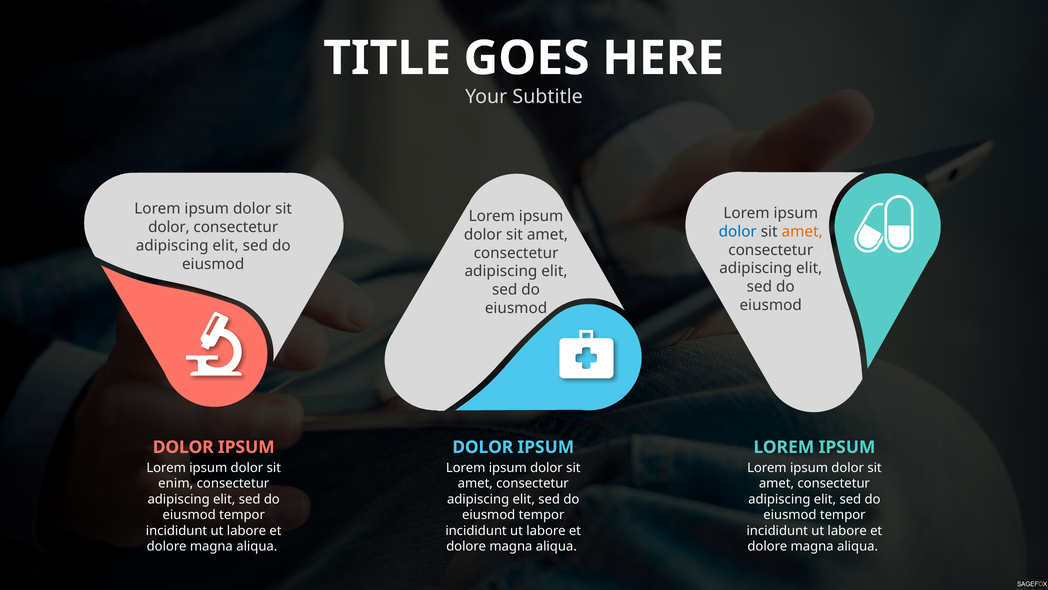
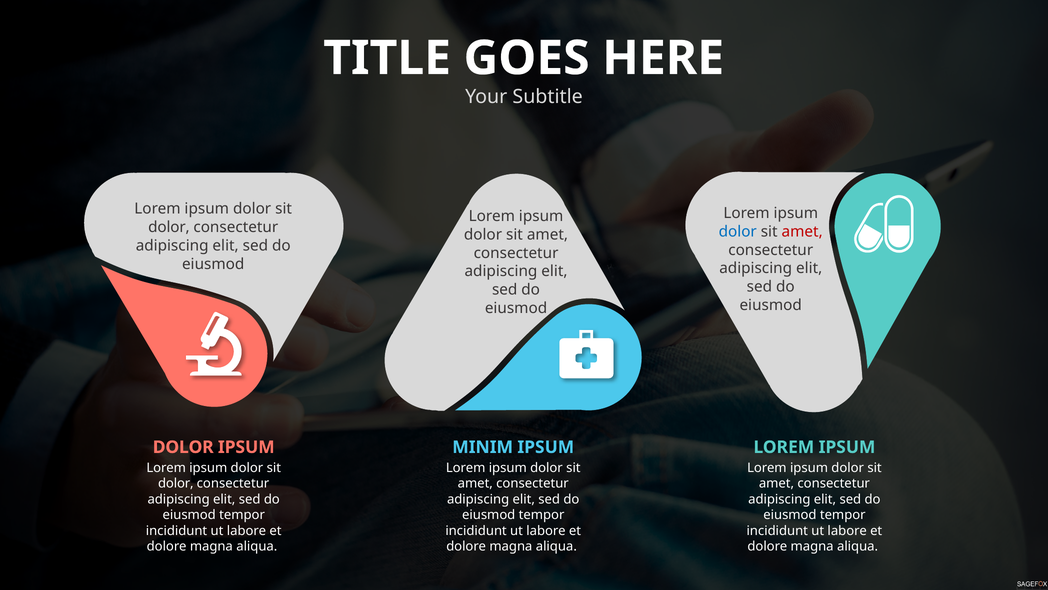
amet at (802, 231) colour: orange -> red
DOLOR at (483, 447): DOLOR -> MINIM
enim at (176, 483): enim -> dolor
